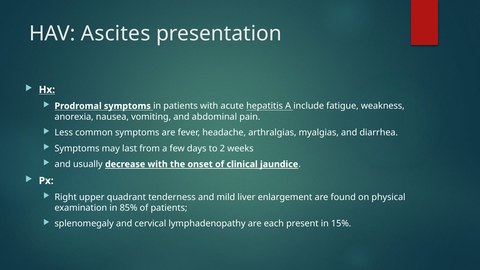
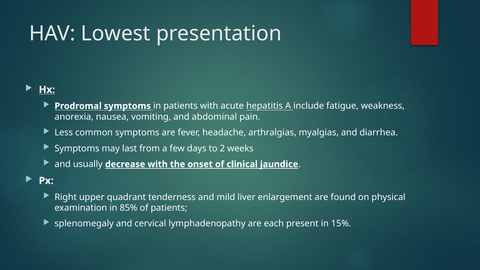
Ascites: Ascites -> Lowest
